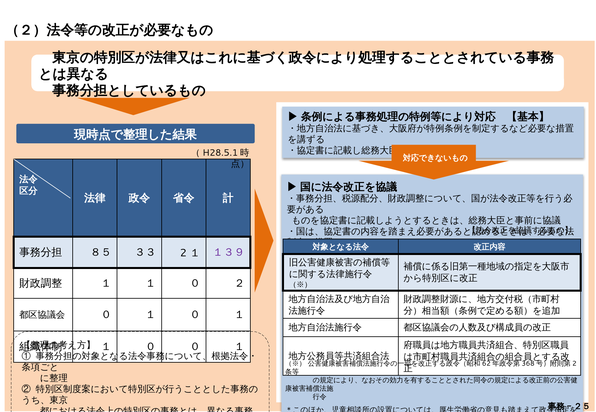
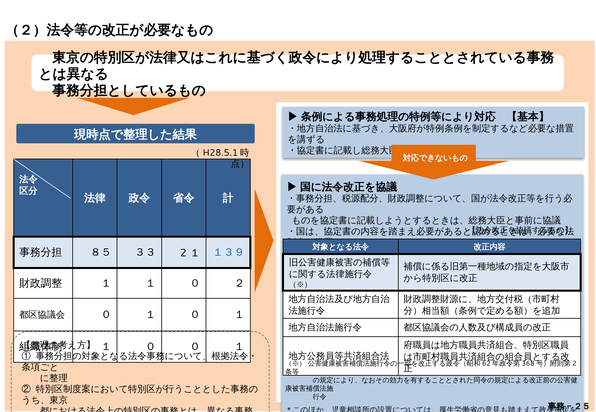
１３９ colour: purple -> blue
